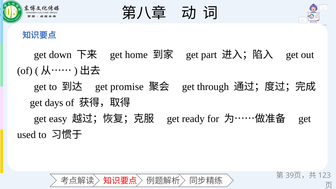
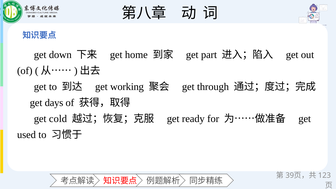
promise: promise -> working
easy: easy -> cold
